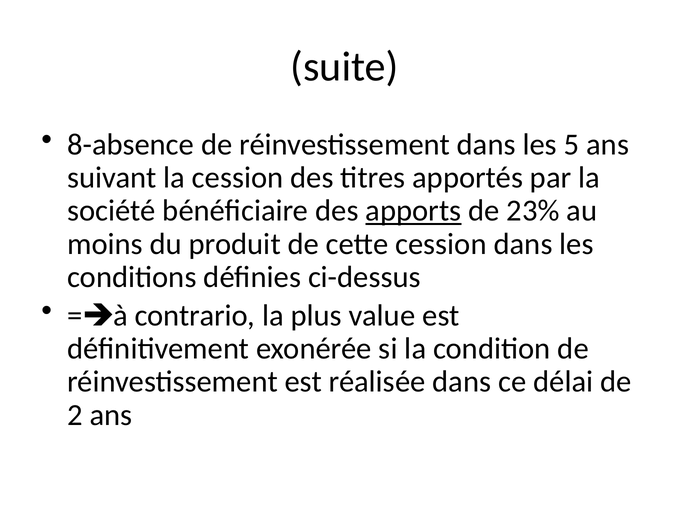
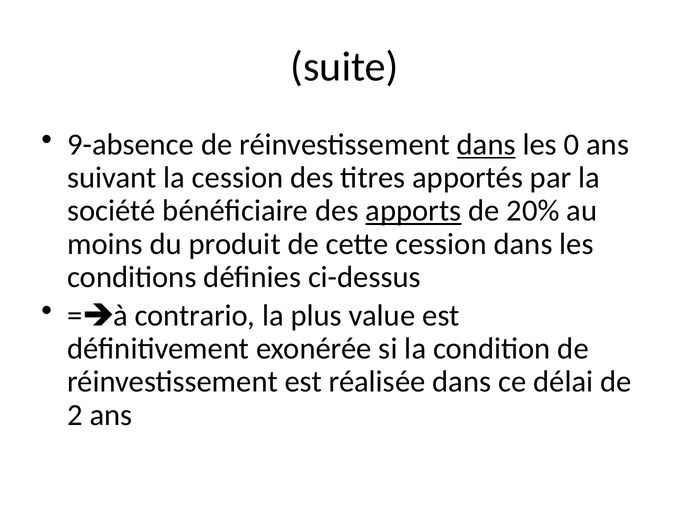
8-absence: 8-absence -> 9-absence
dans at (486, 145) underline: none -> present
5: 5 -> 0
23%: 23% -> 20%
